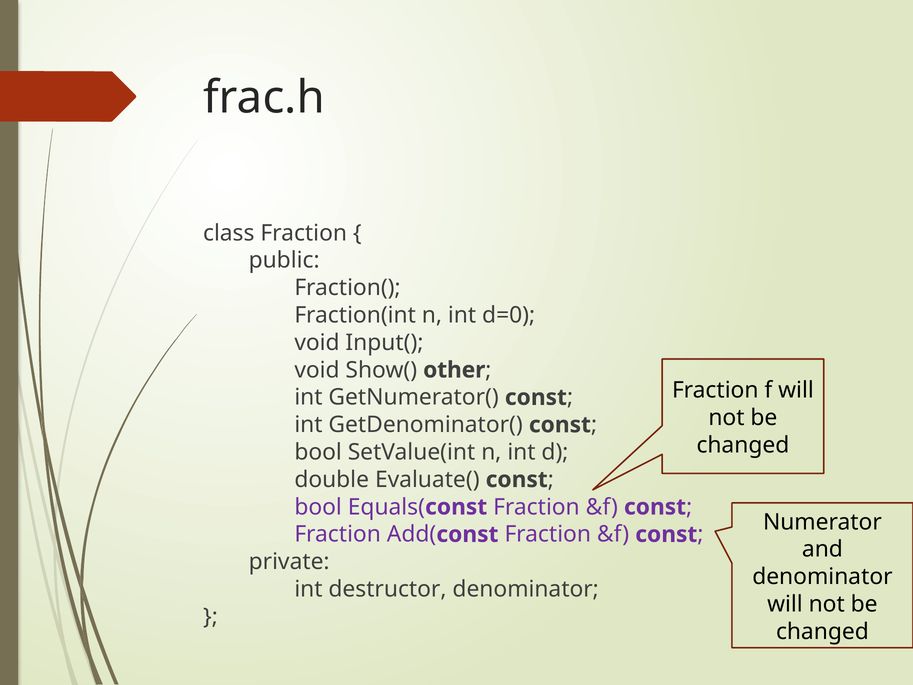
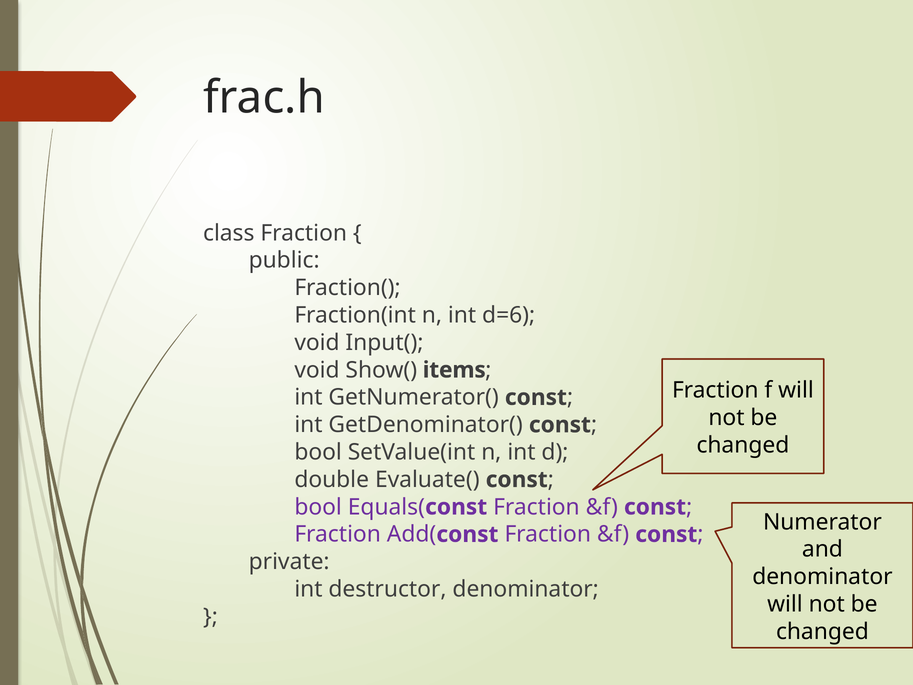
d=0: d=0 -> d=6
other: other -> items
